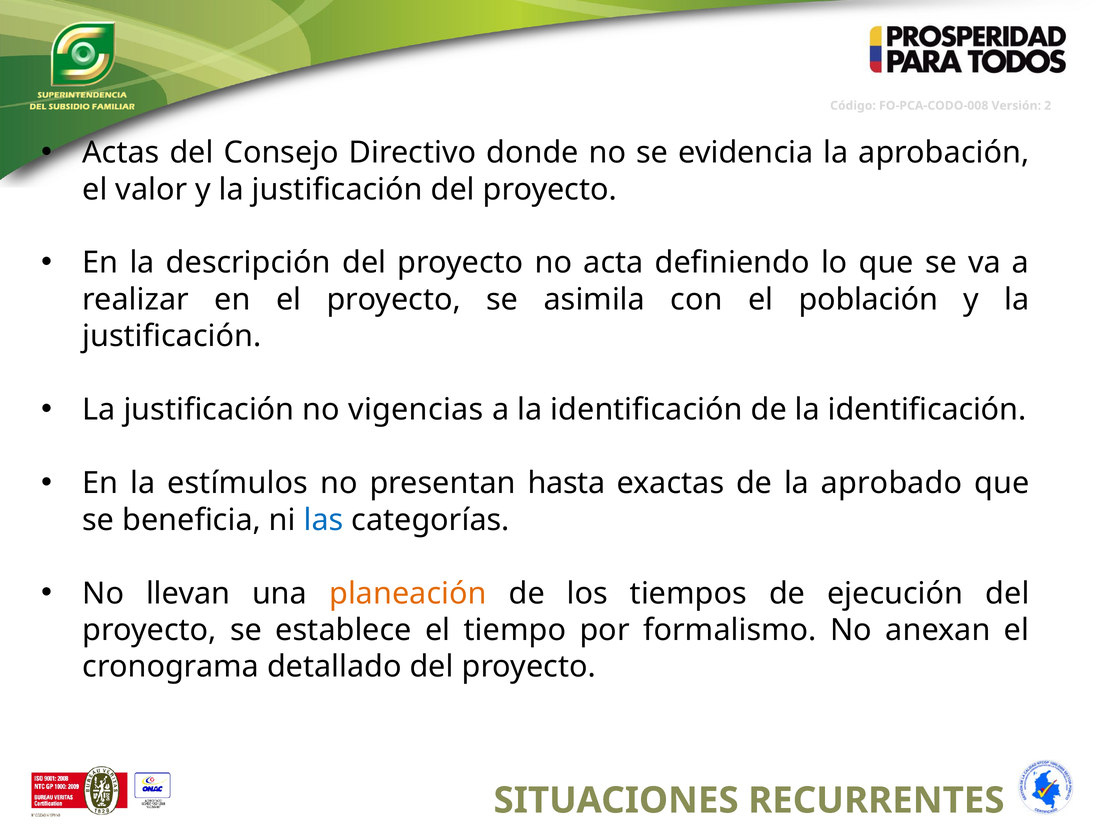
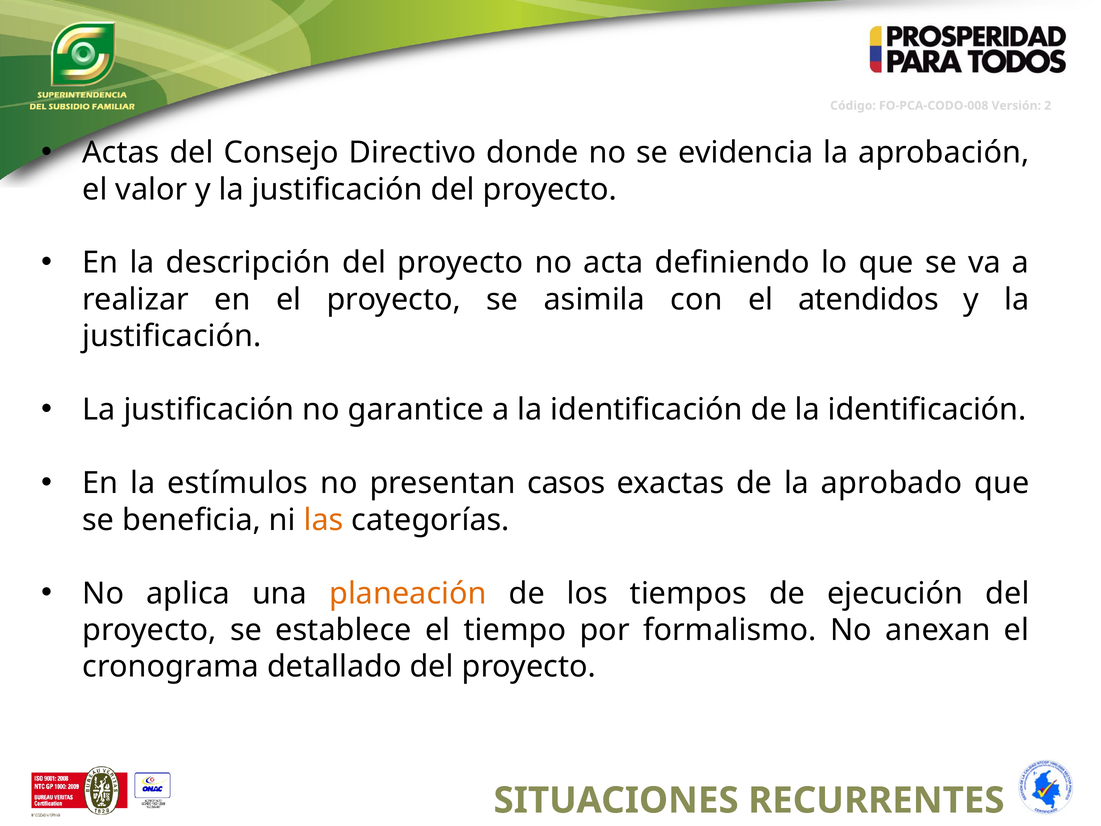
población: población -> atendidos
vigencias: vigencias -> garantice
hasta: hasta -> casos
las colour: blue -> orange
llevan: llevan -> aplica
